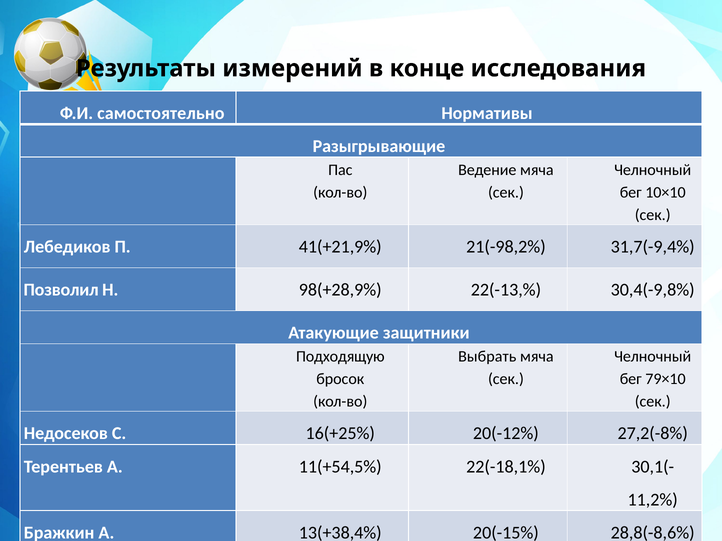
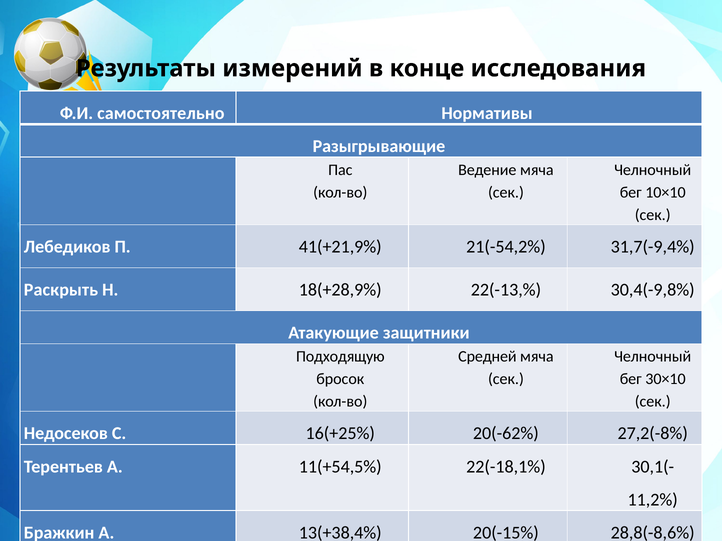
21(-98,2%: 21(-98,2% -> 21(-54,2%
Позволил: Позволил -> Раскрыть
98(+28,9%: 98(+28,9% -> 18(+28,9%
Выбрать: Выбрать -> Средней
79×10: 79×10 -> 30×10
20(-12%: 20(-12% -> 20(-62%
